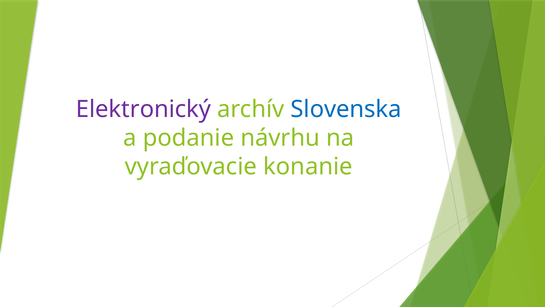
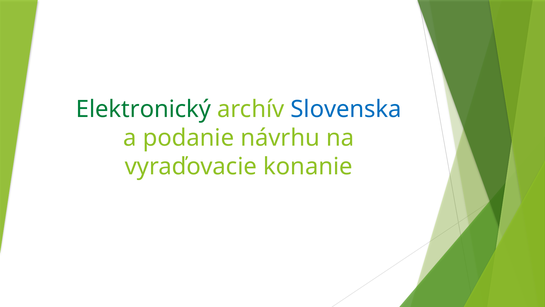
Elektronický colour: purple -> green
